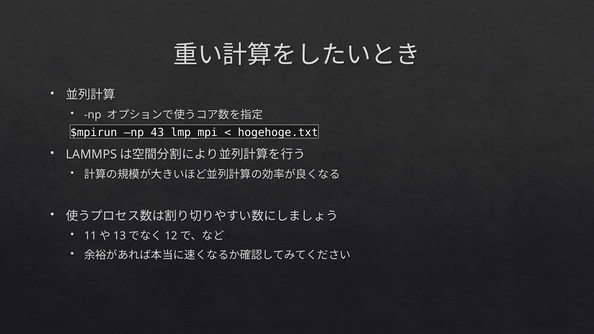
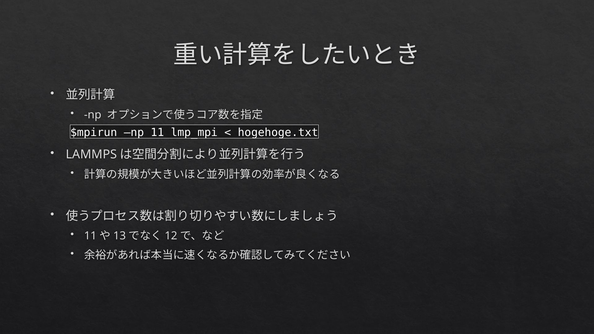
43: 43 -> 11
